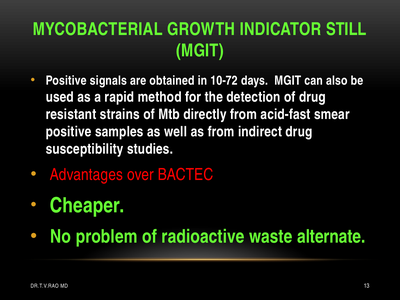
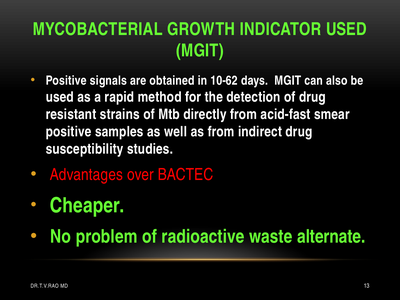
INDICATOR STILL: STILL -> USED
10-72: 10-72 -> 10-62
